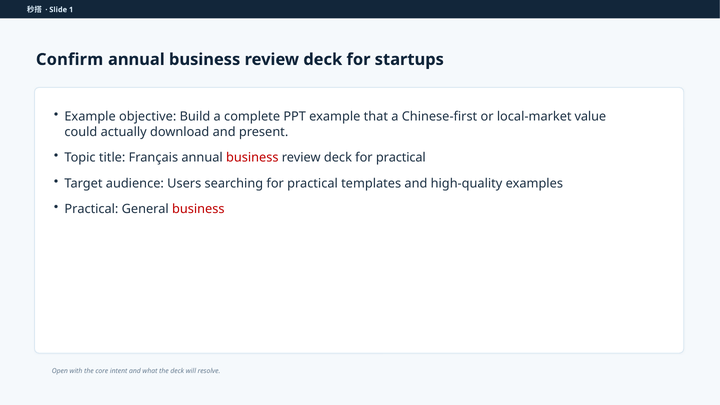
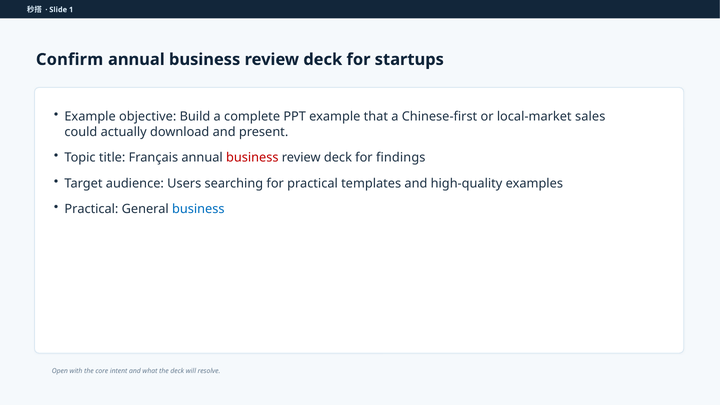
value: value -> sales
deck for practical: practical -> findings
business at (198, 209) colour: red -> blue
